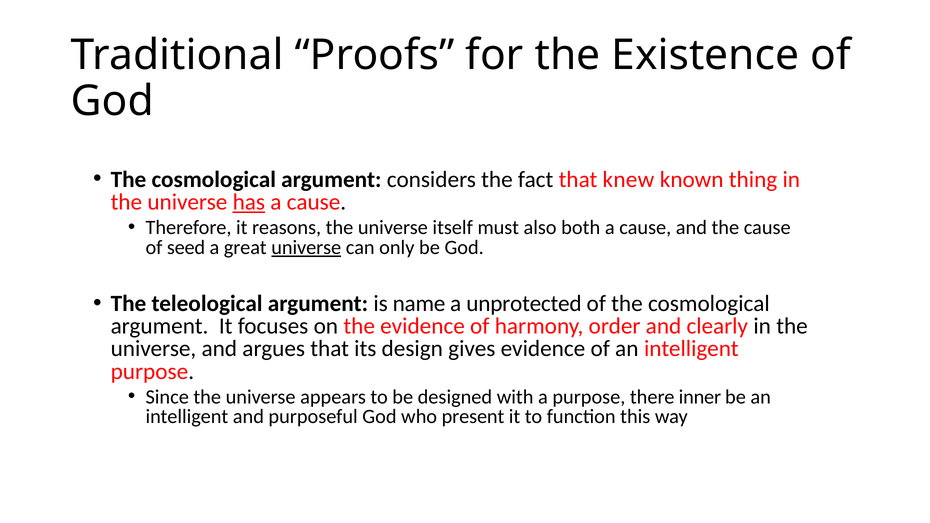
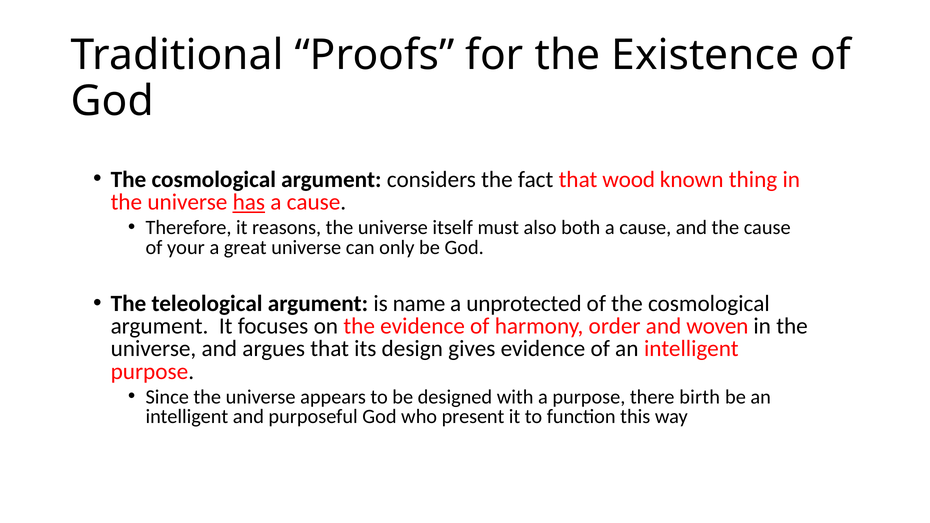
knew: knew -> wood
seed: seed -> your
universe at (306, 248) underline: present -> none
clearly: clearly -> woven
inner: inner -> birth
